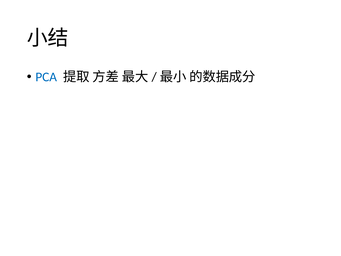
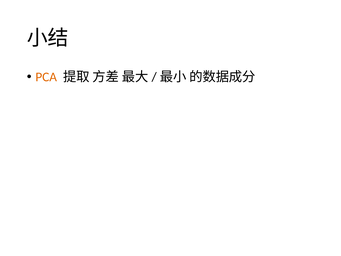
PCA colour: blue -> orange
